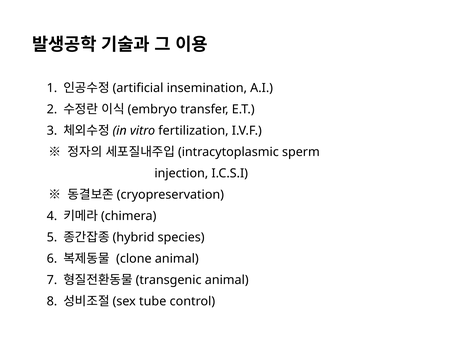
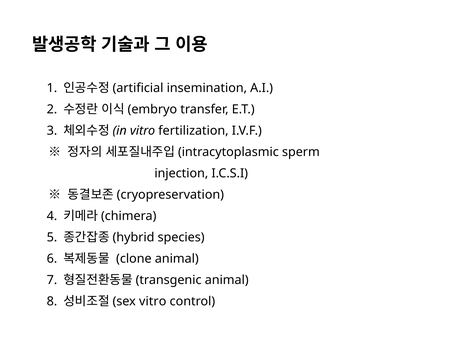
tube at (153, 301): tube -> vitro
